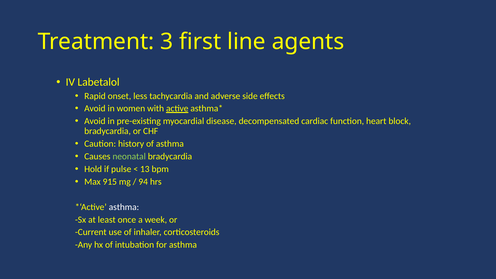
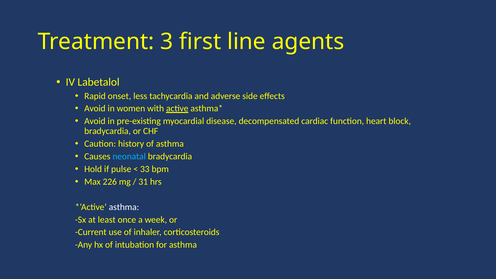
neonatal colour: light green -> light blue
13: 13 -> 33
915: 915 -> 226
94: 94 -> 31
